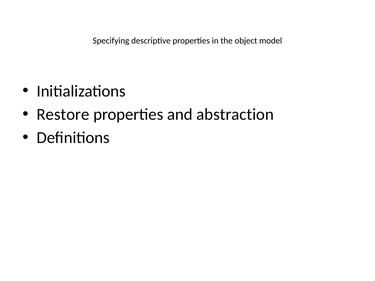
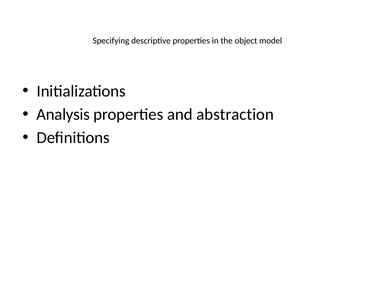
Restore: Restore -> Analysis
